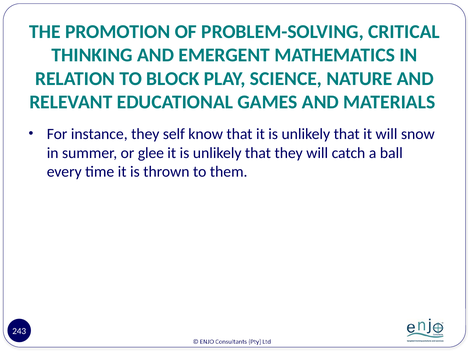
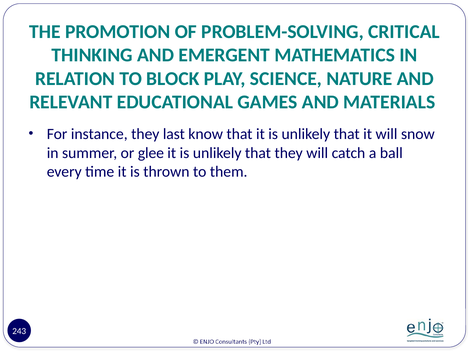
self: self -> last
